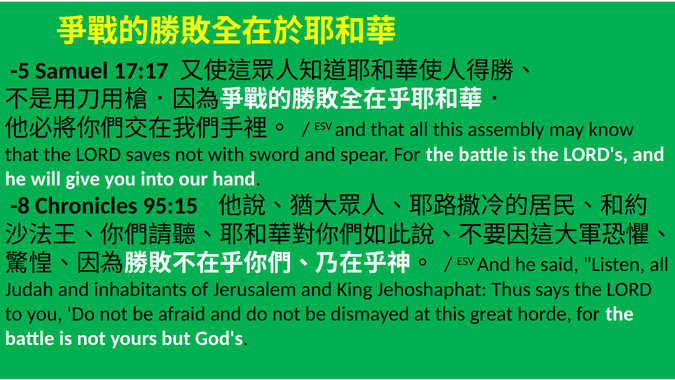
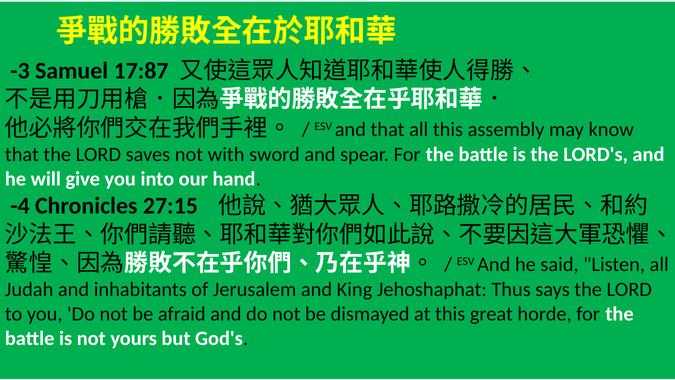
-5: -5 -> -3
17:17: 17:17 -> 17:87
-8: -8 -> -4
95:15: 95:15 -> 27:15
